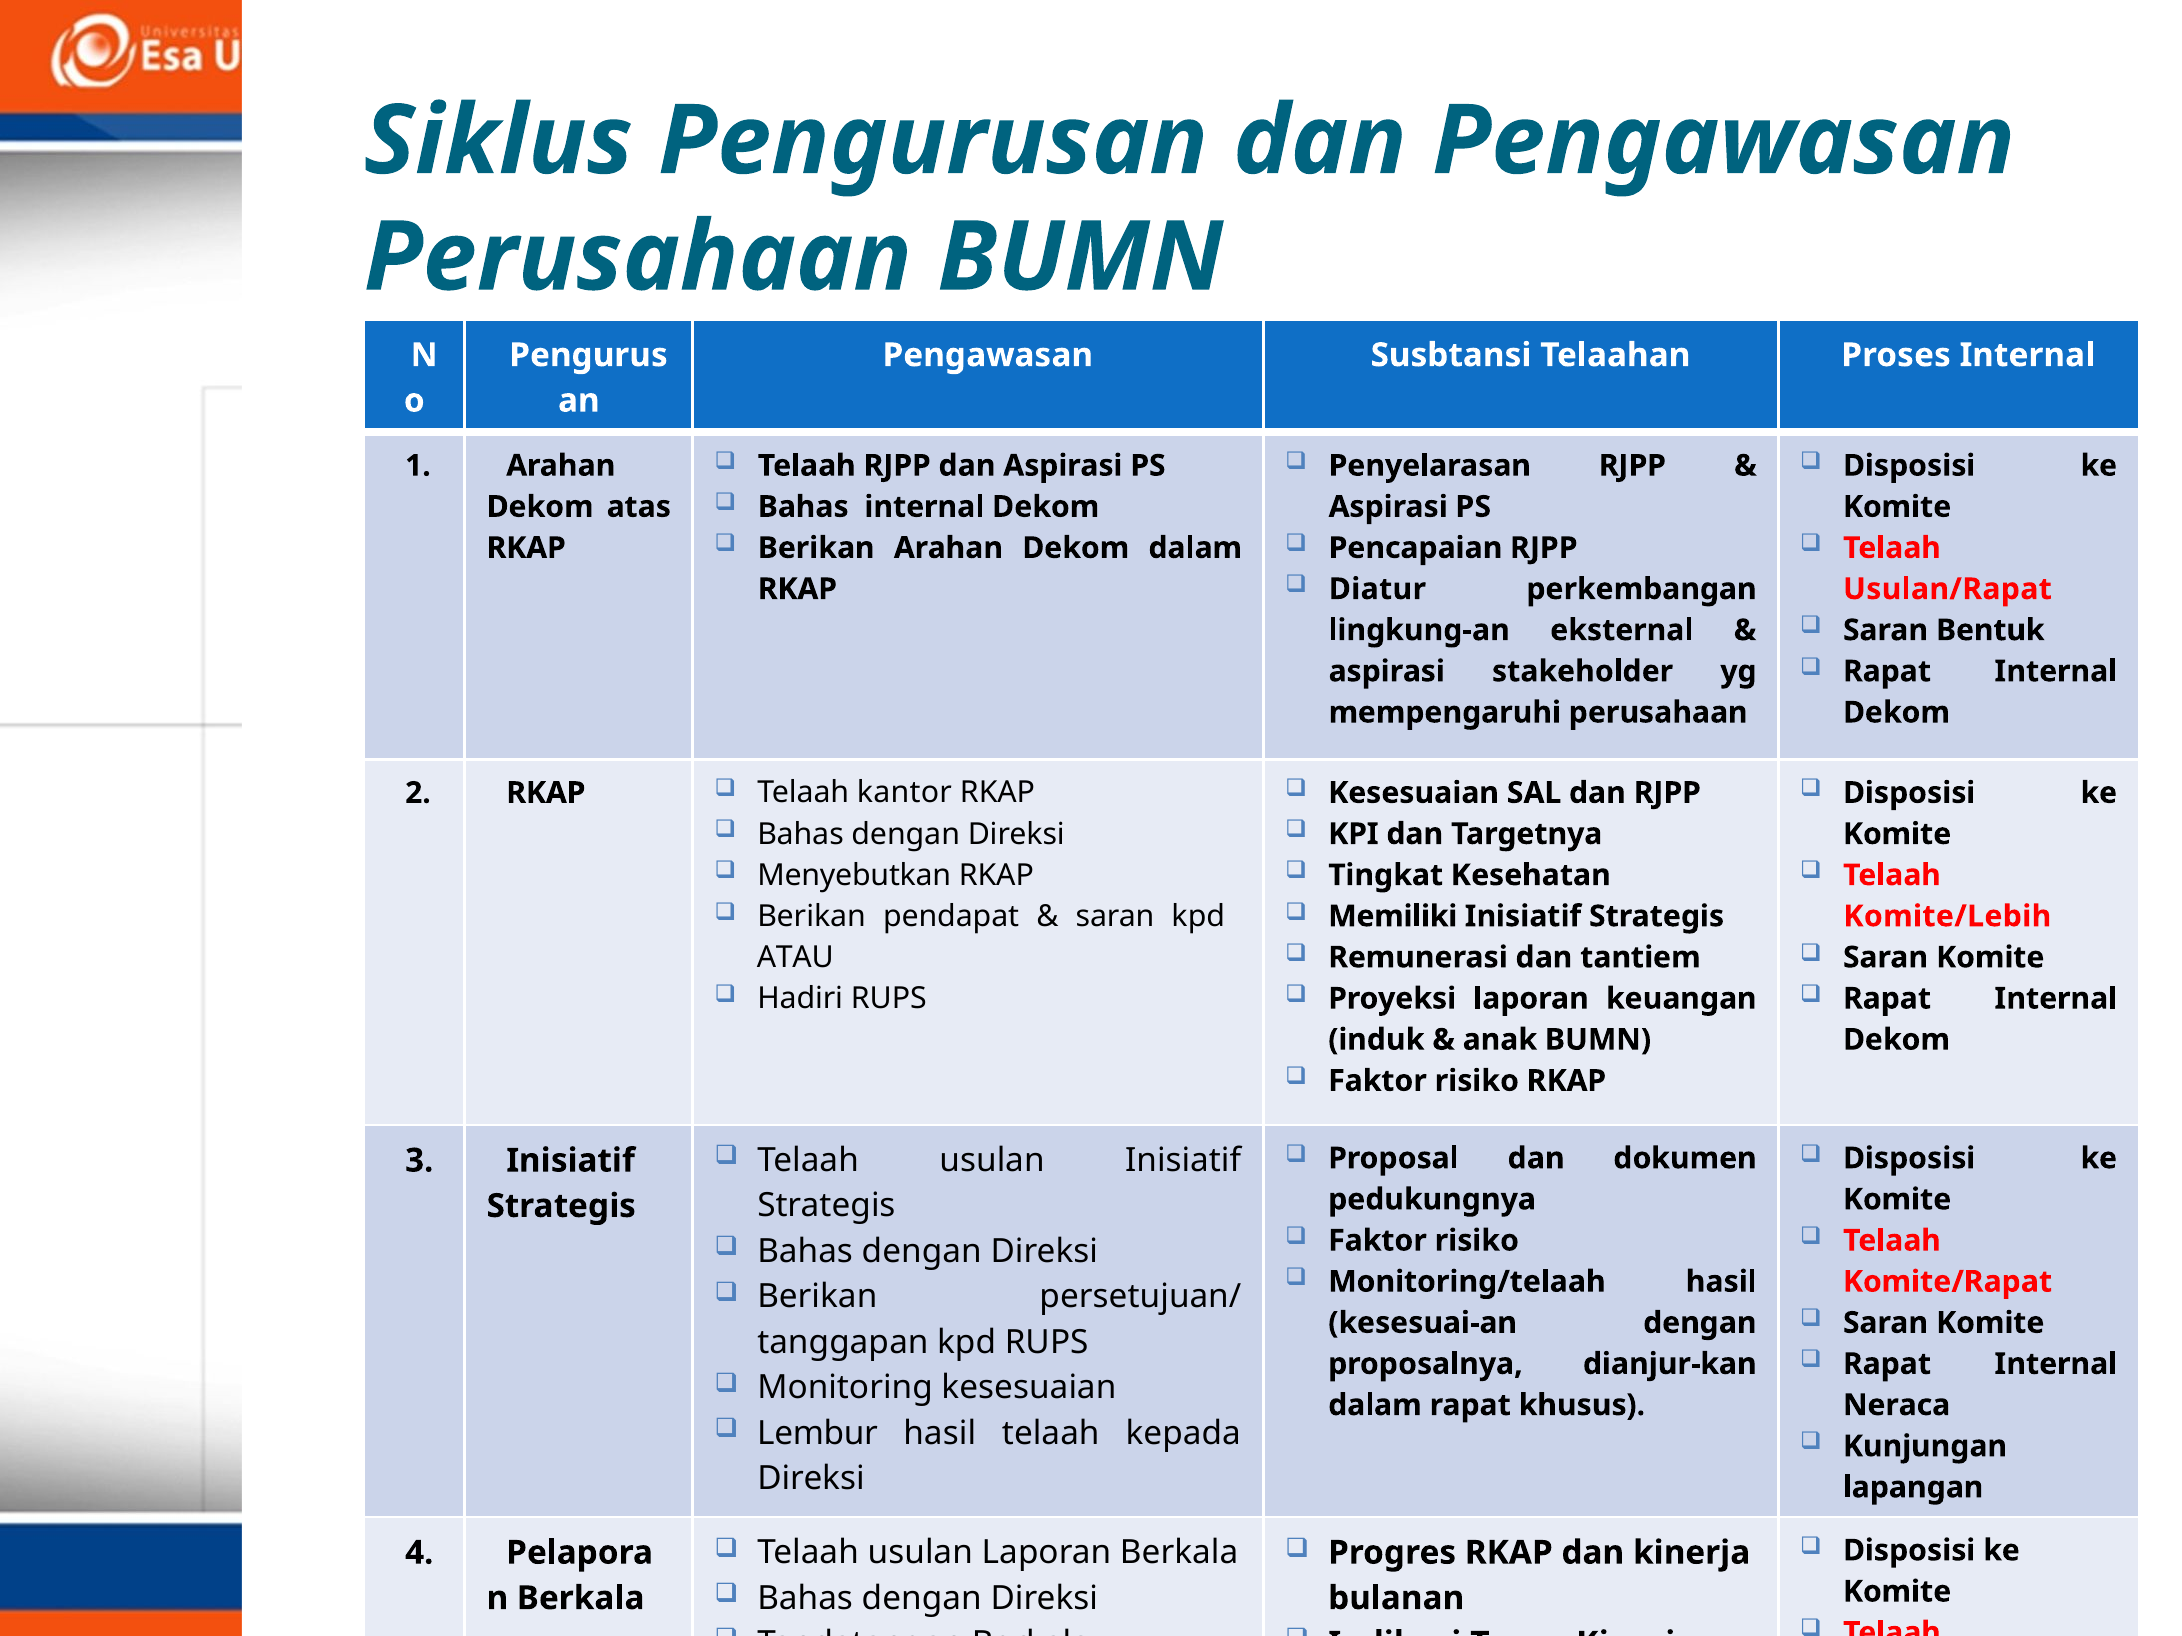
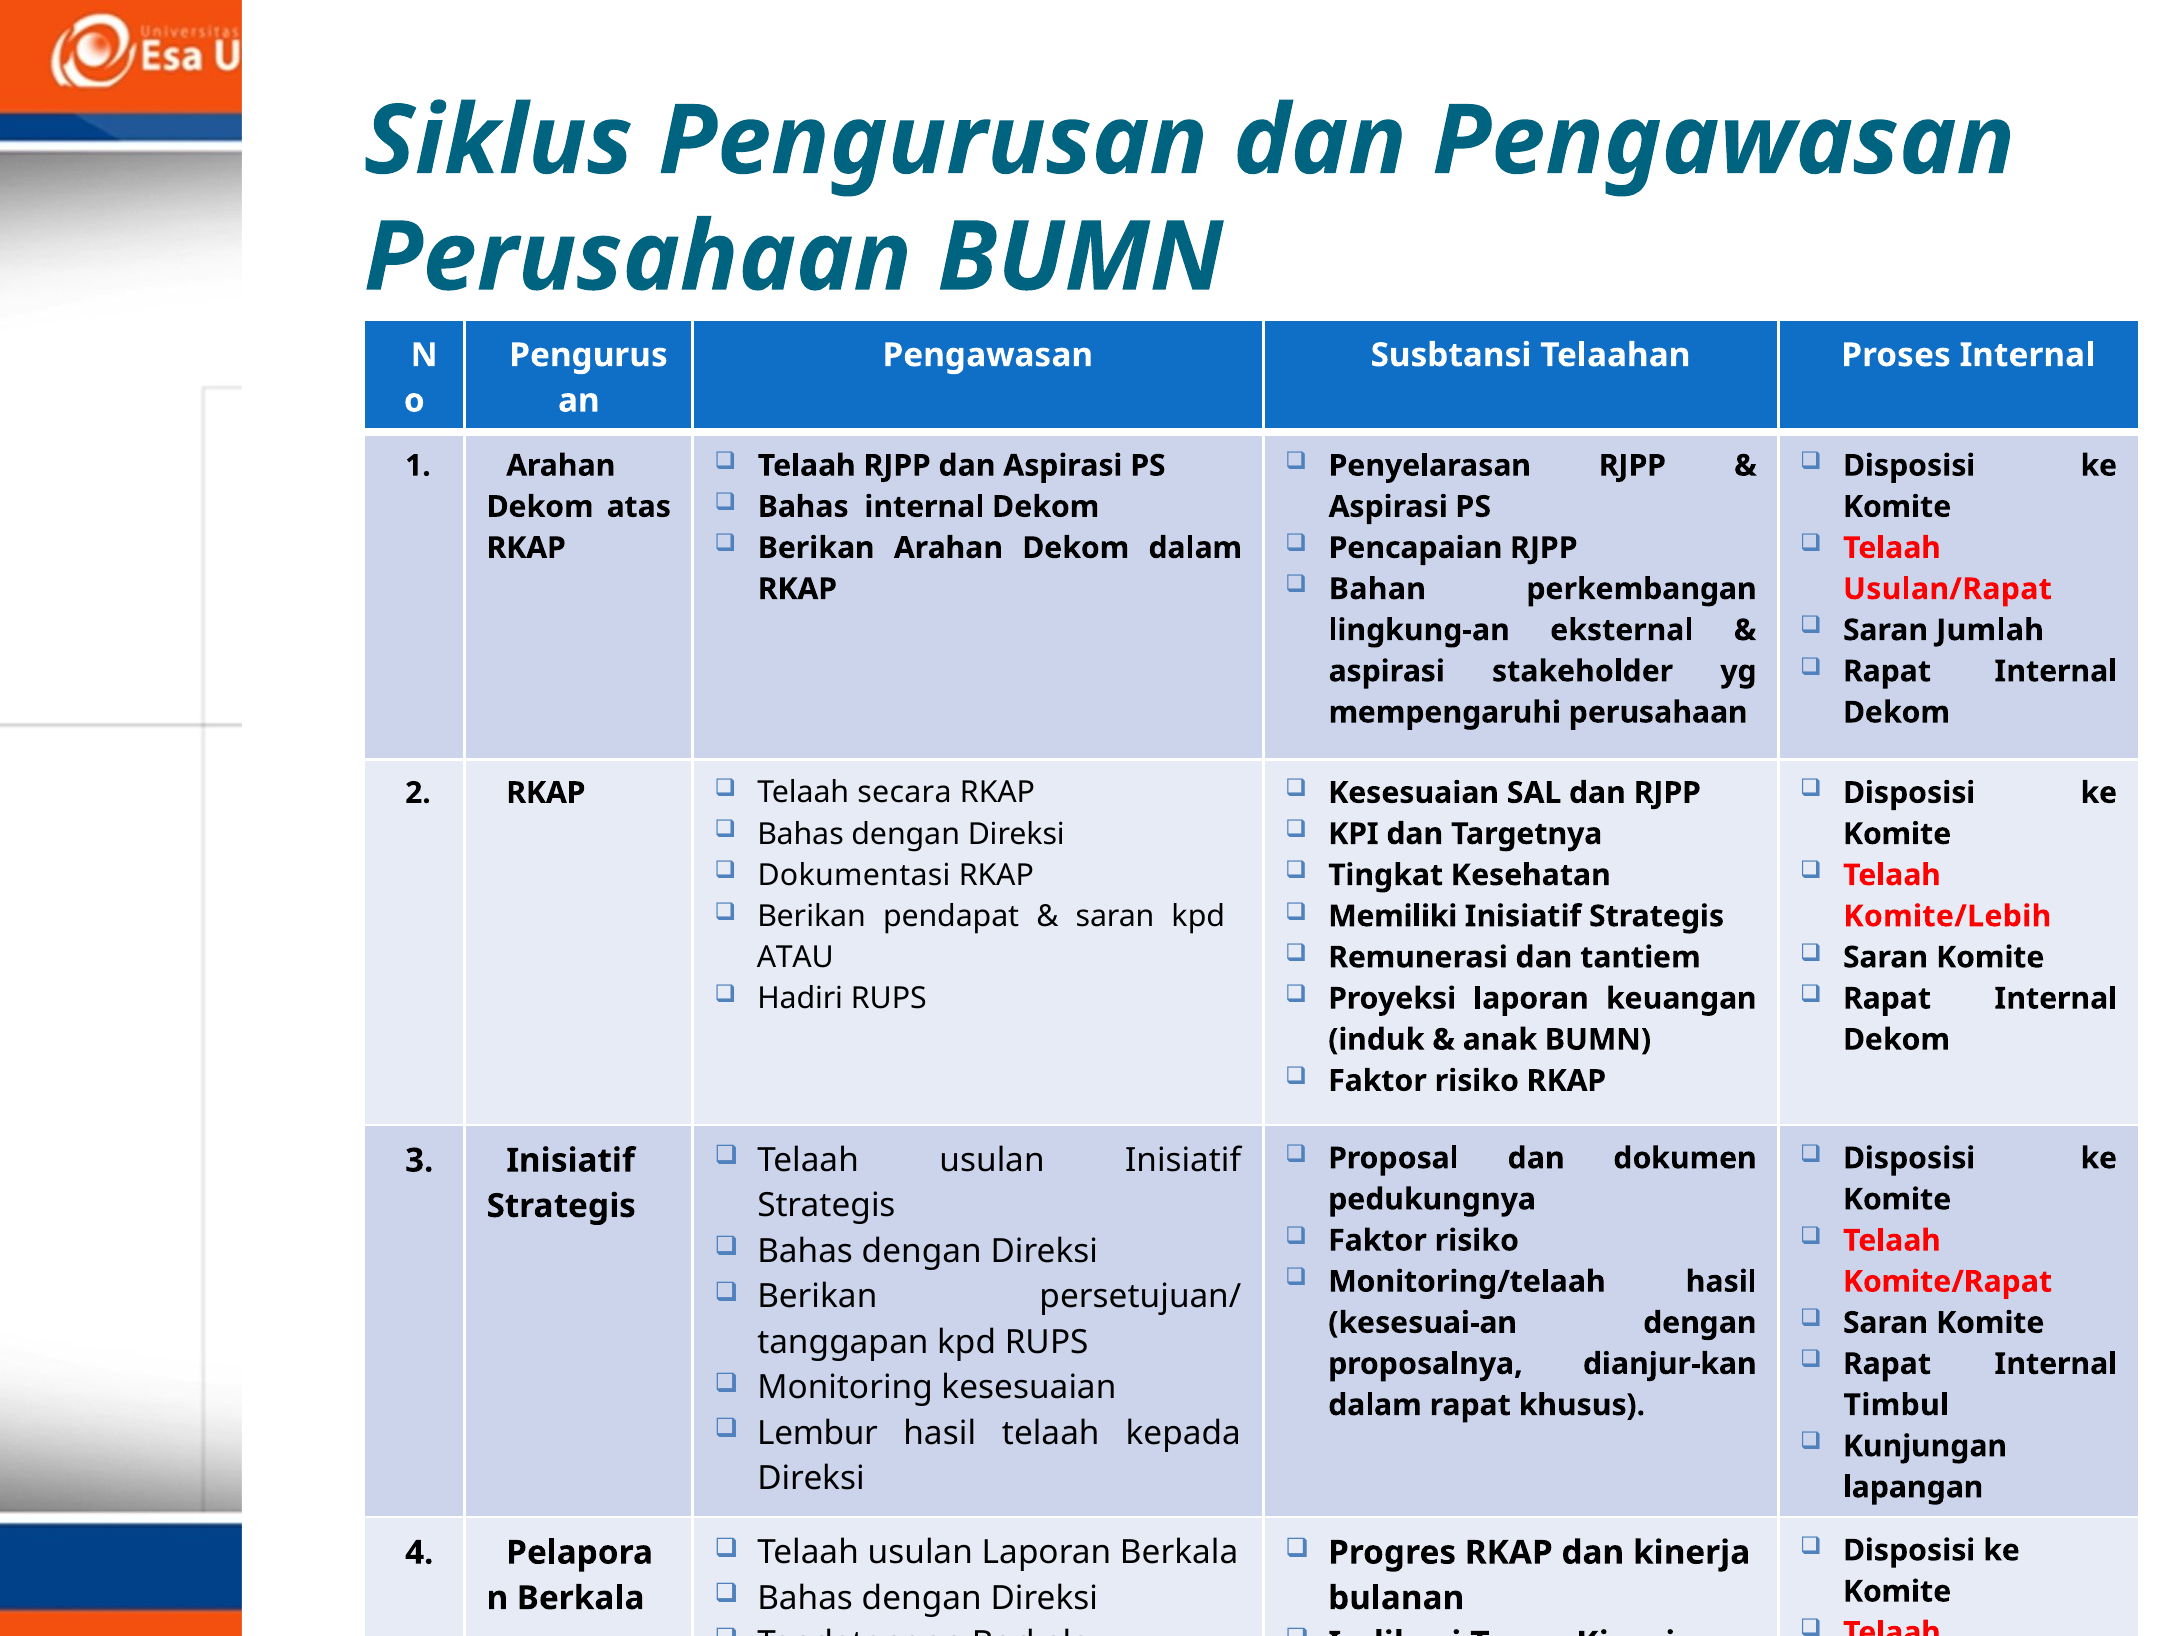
Diatur: Diatur -> Bahan
Bentuk: Bentuk -> Jumlah
kantor: kantor -> secara
Menyebutkan: Menyebutkan -> Dokumentasi
Neraca: Neraca -> Timbul
